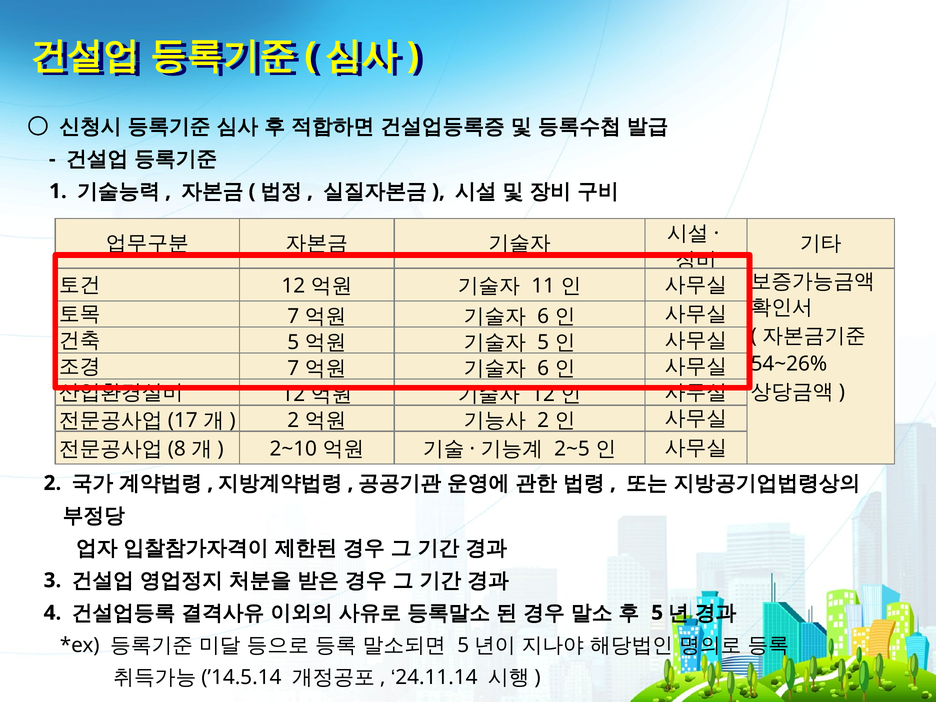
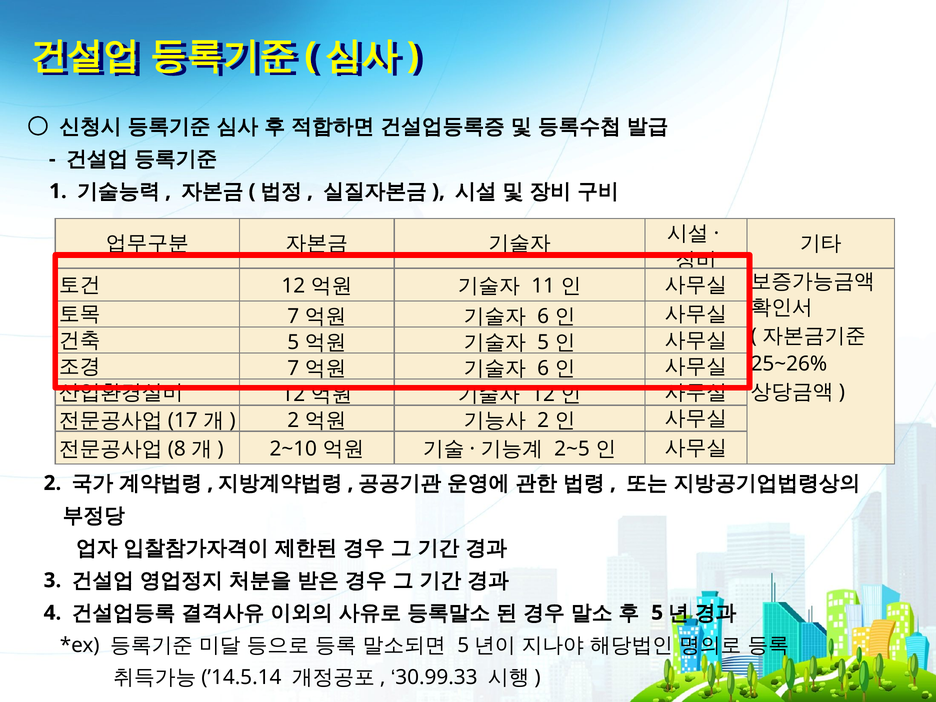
54~26%: 54~26% -> 25~26%
24.11.14: 24.11.14 -> 30.99.33
